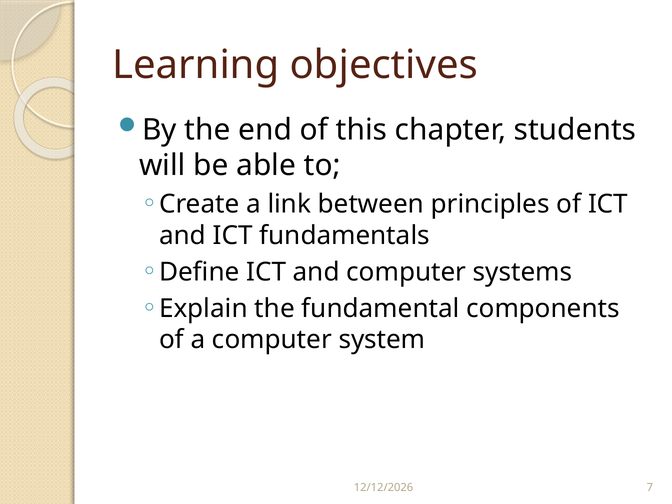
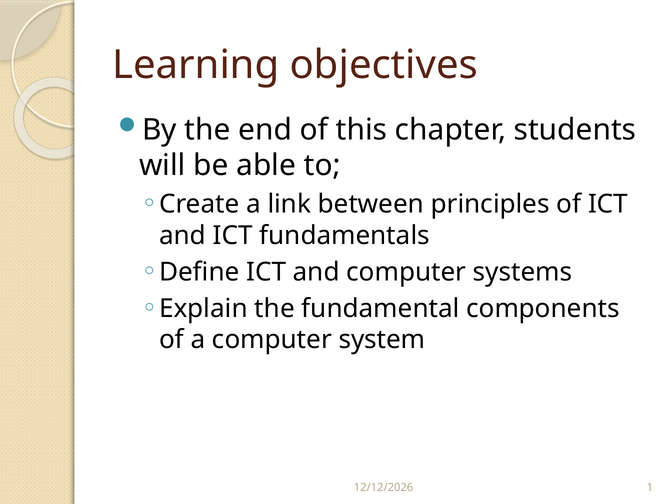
7: 7 -> 1
